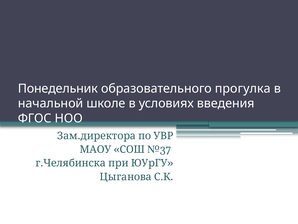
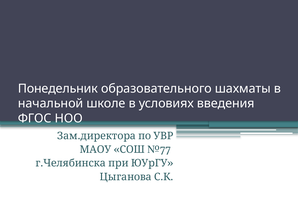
прогулка: прогулка -> шахматы
№37: №37 -> №77
